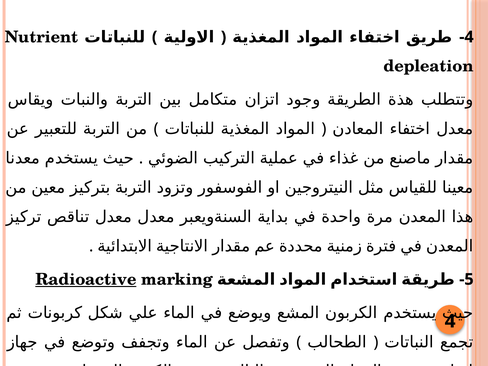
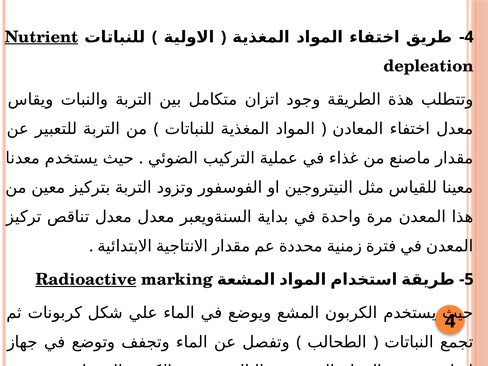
Nutrient underline: none -> present
